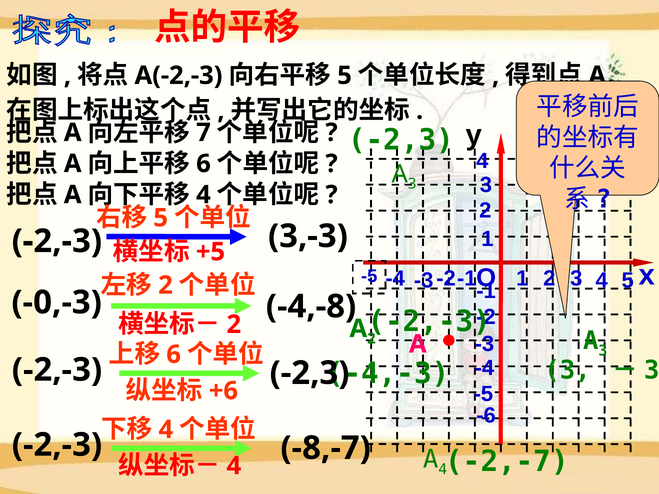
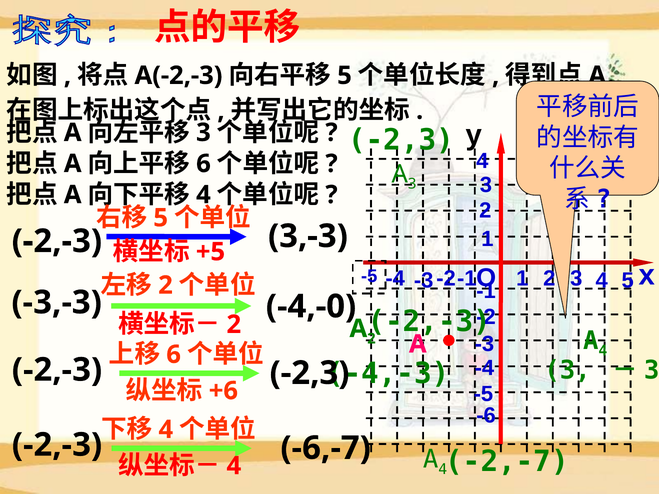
7 at (203, 133): 7 -> 3
-0,-3: -0,-3 -> -3,-3
-4,-8: -4,-8 -> -4,-0
3 at (603, 351): 3 -> 4
-8,-7: -8,-7 -> -6,-7
